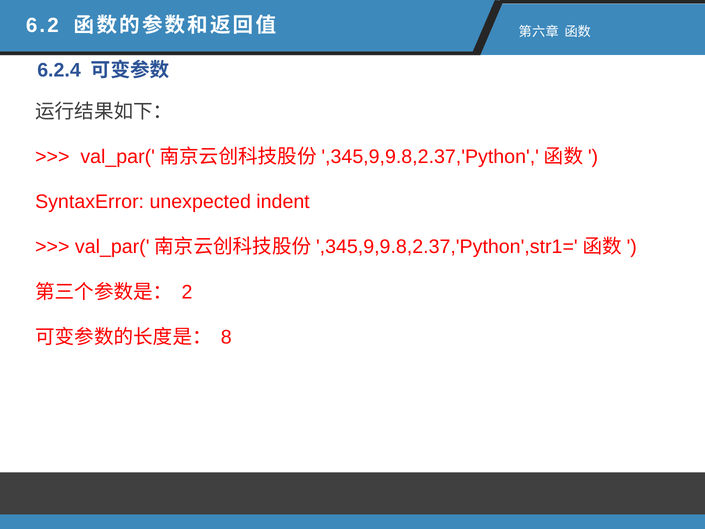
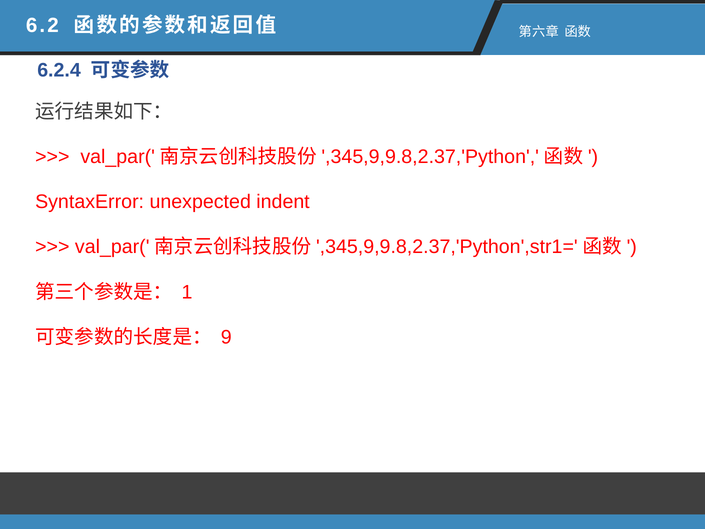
2: 2 -> 1
8: 8 -> 9
